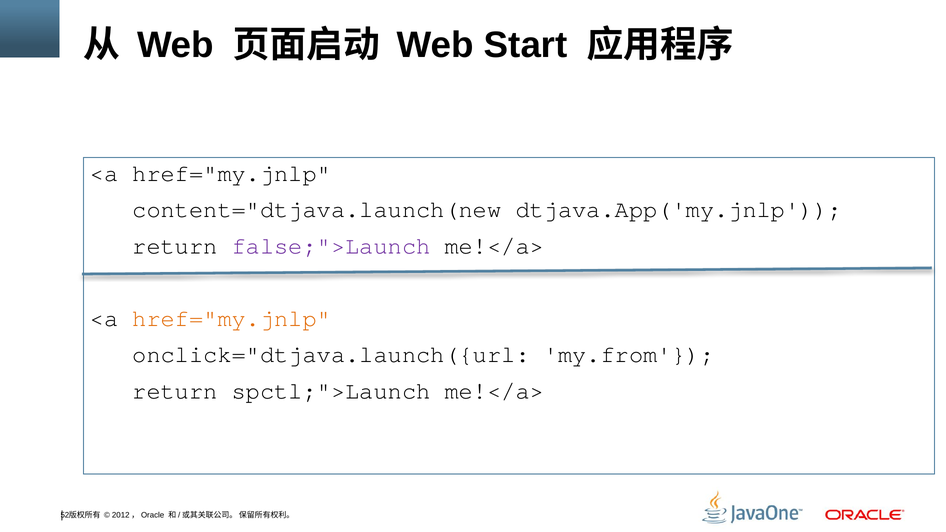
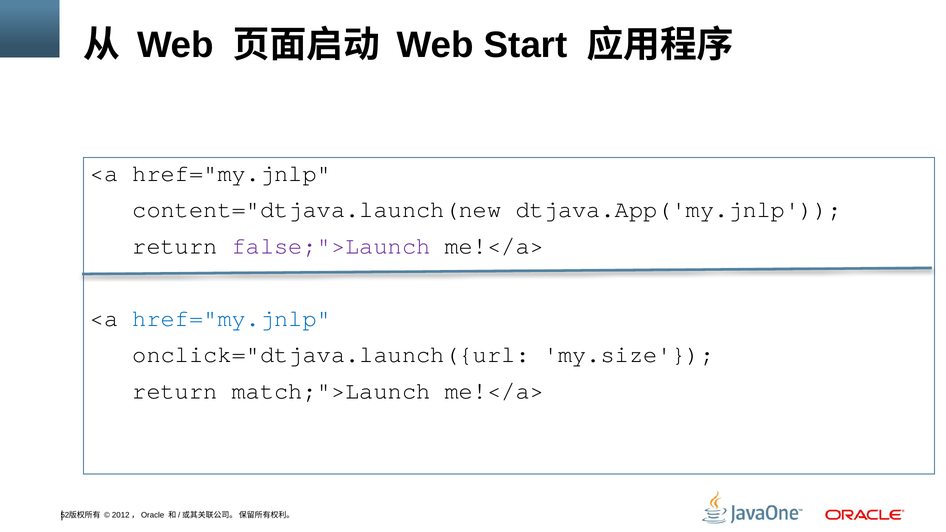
href="my.jnlp at (232, 318) colour: orange -> blue
my.from: my.from -> my.size
spctl;">Launch: spctl;">Launch -> match;">Launch
